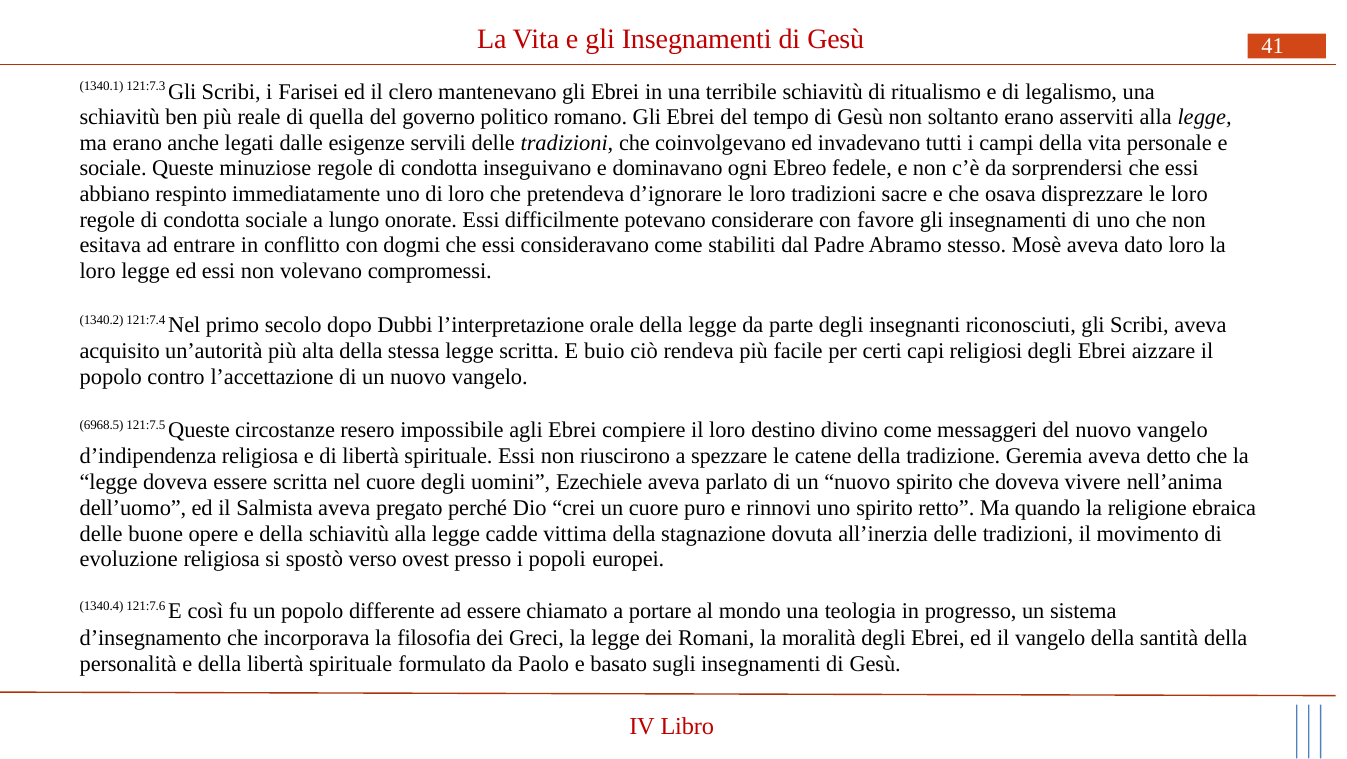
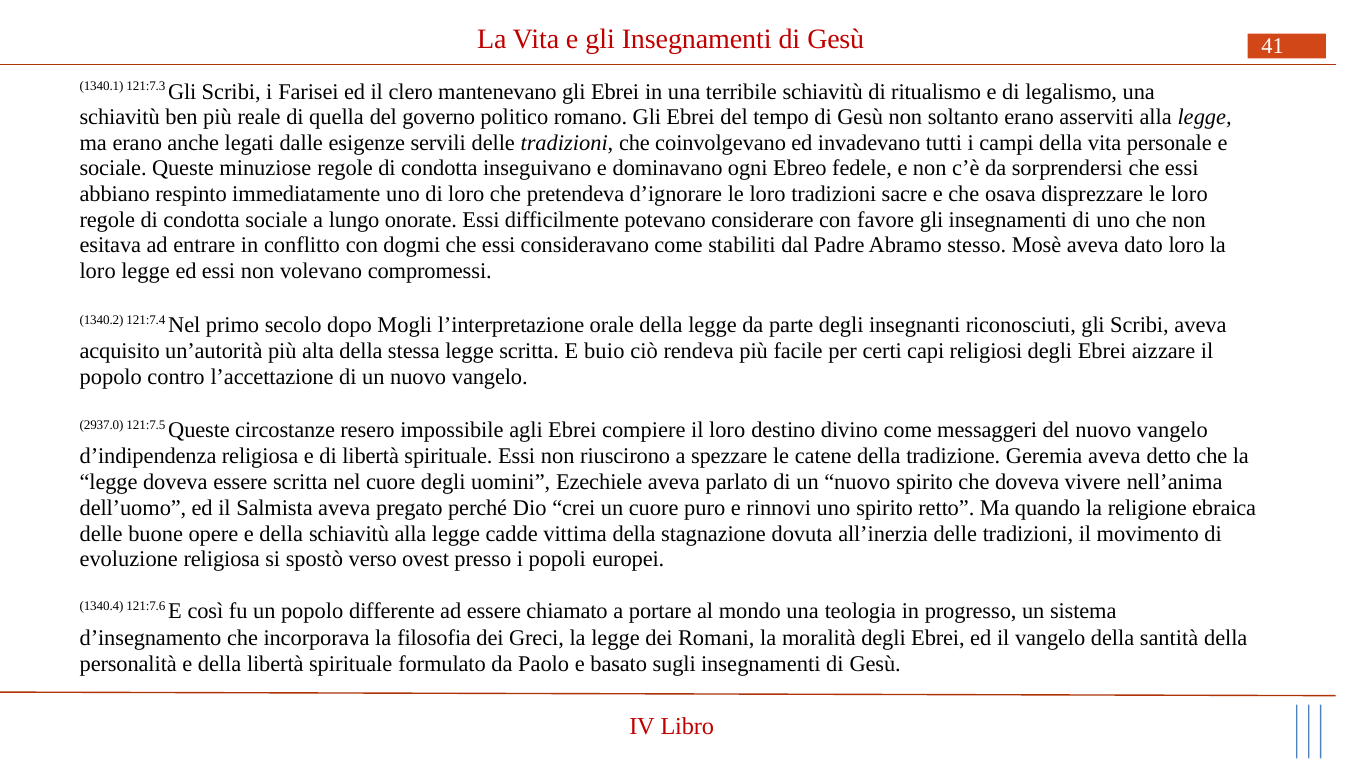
Dubbi: Dubbi -> Mogli
6968.5: 6968.5 -> 2937.0
